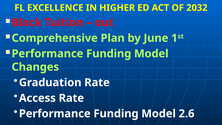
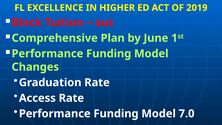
2032: 2032 -> 2019
2.6: 2.6 -> 7.0
